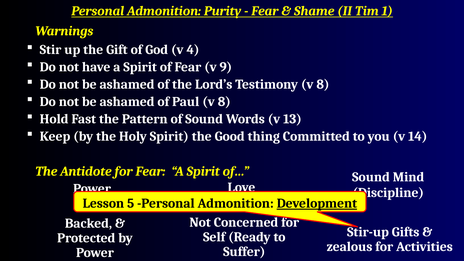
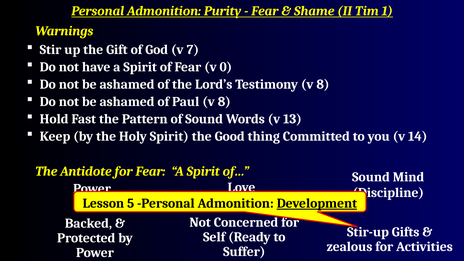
4: 4 -> 7
9: 9 -> 0
